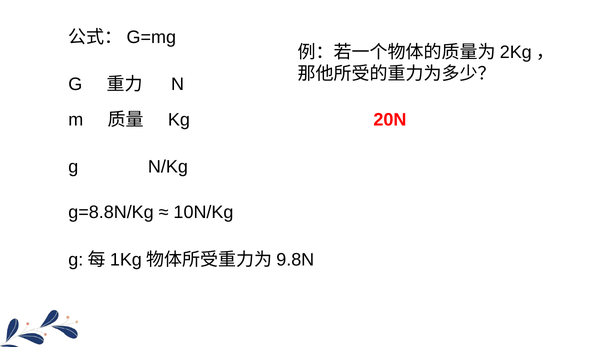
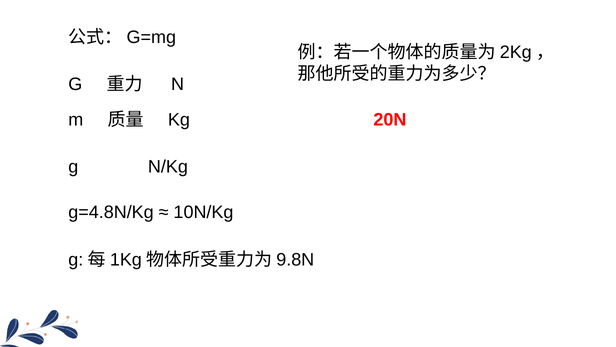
g=8.8N/Kg: g=8.8N/Kg -> g=4.8N/Kg
